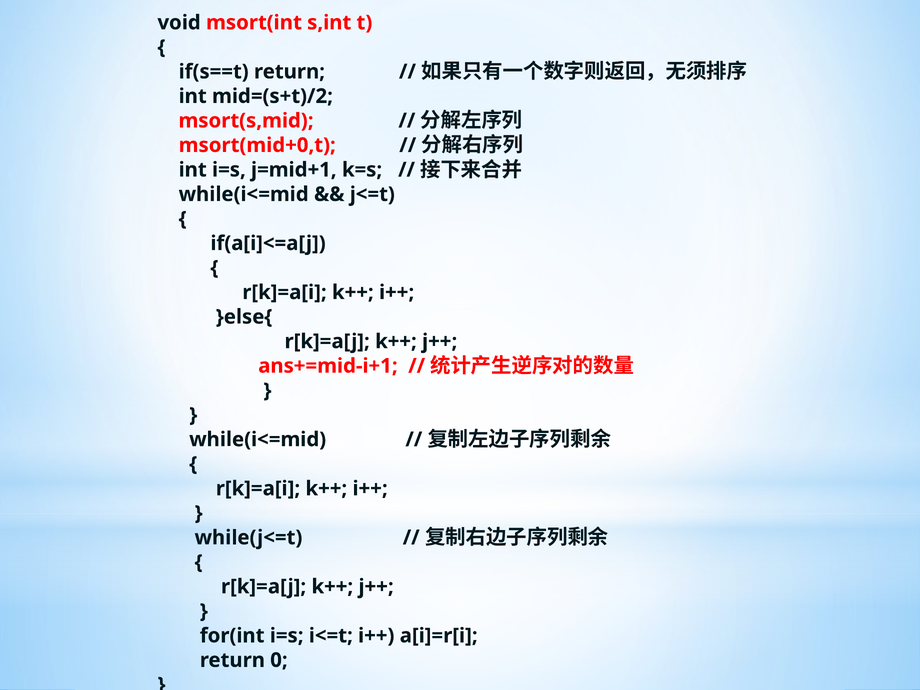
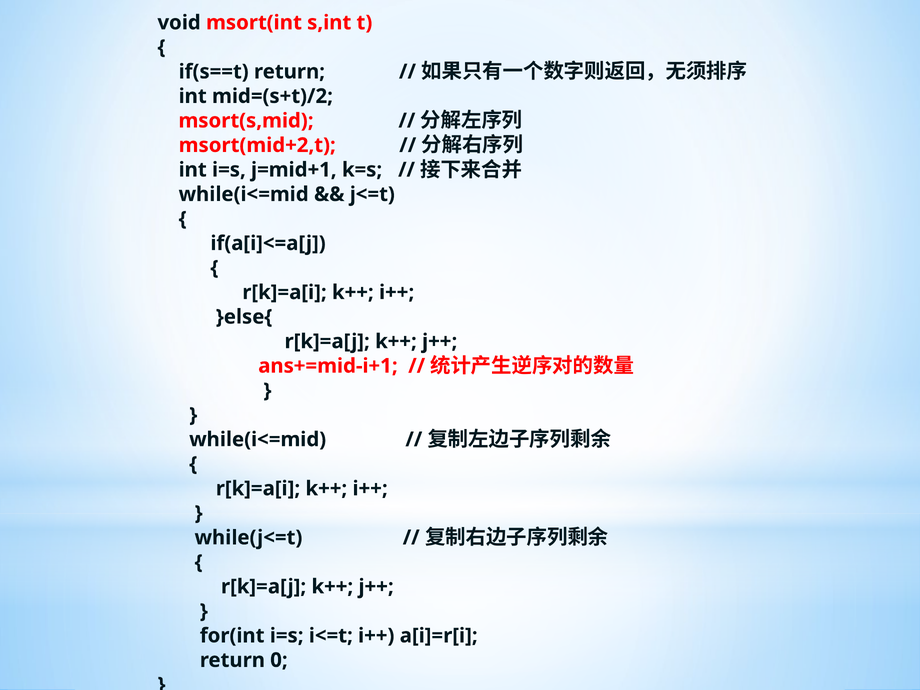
msort(mid+0,t: msort(mid+0,t -> msort(mid+2,t
